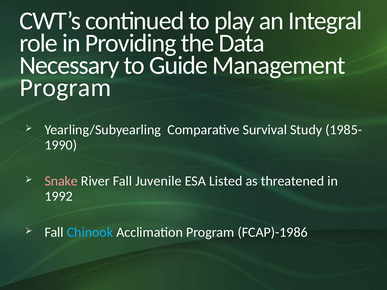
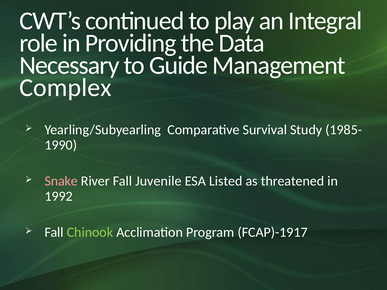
Program at (65, 88): Program -> Complex
Chinook colour: light blue -> light green
FCAP)-1986: FCAP)-1986 -> FCAP)-1917
